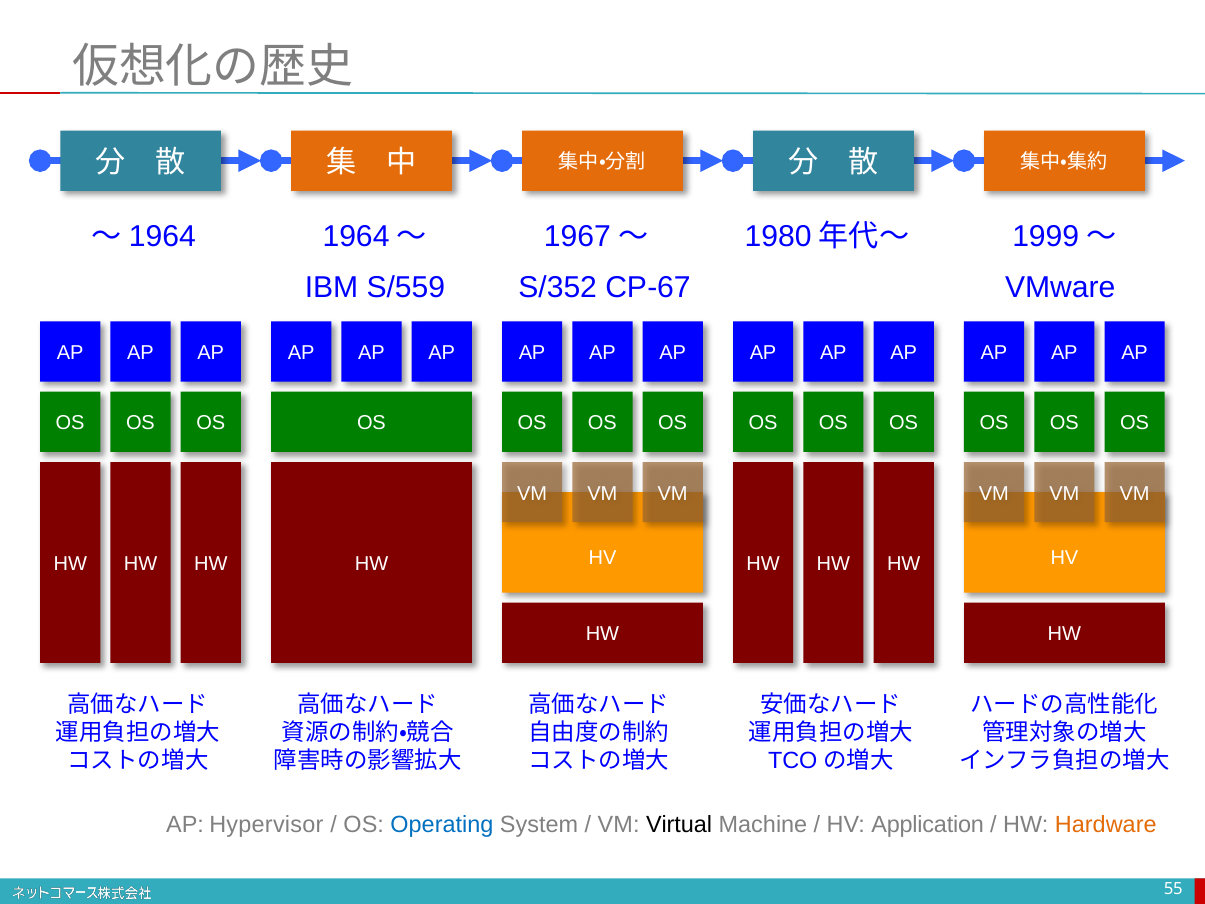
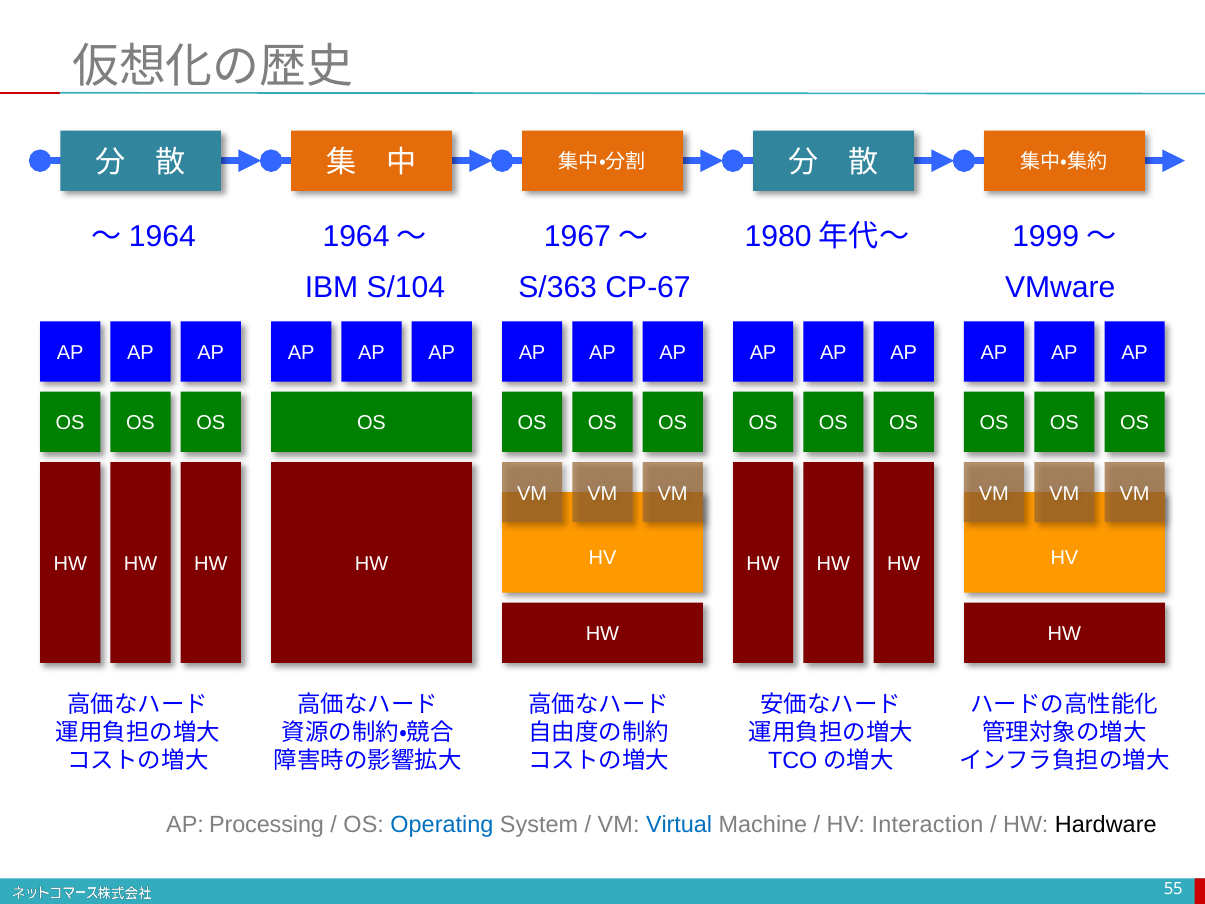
S/559: S/559 -> S/104
S/352: S/352 -> S/363
Hypervisor: Hypervisor -> Processing
Virtual colour: black -> blue
Application: Application -> Interaction
Hardware colour: orange -> black
